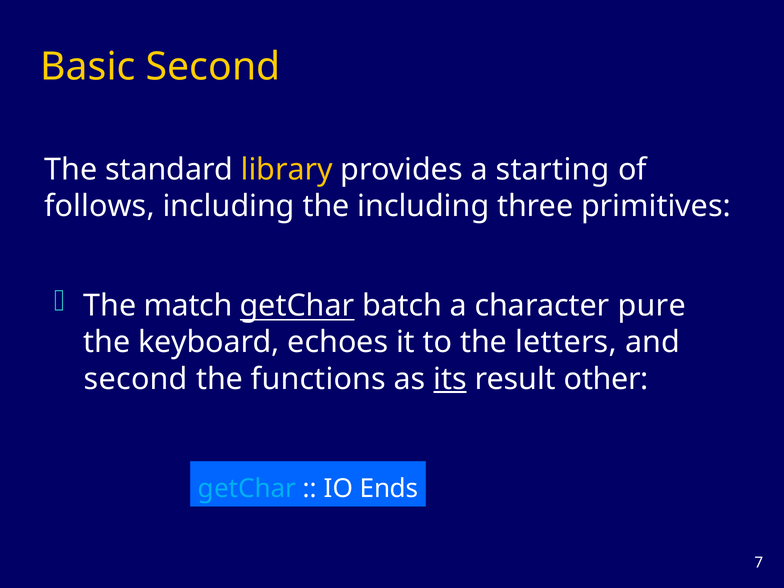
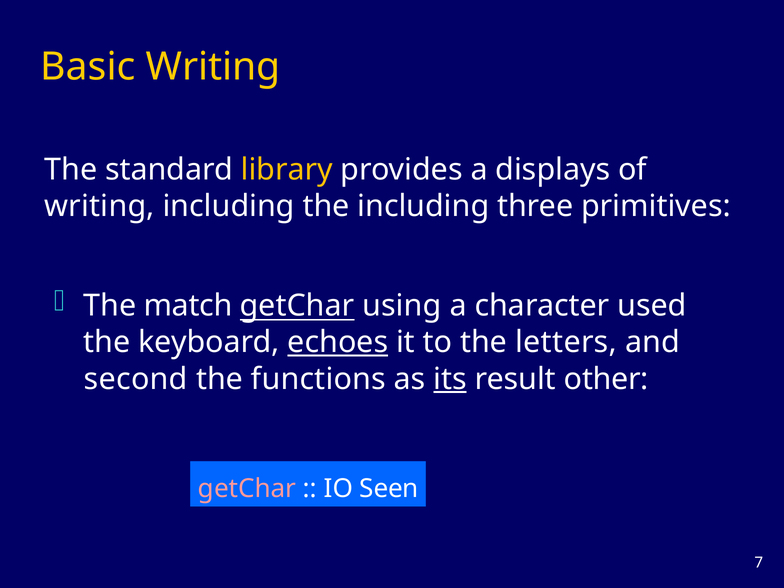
Basic Second: Second -> Writing
starting: starting -> displays
follows at (100, 206): follows -> writing
batch: batch -> using
pure: pure -> used
echoes underline: none -> present
getChar at (247, 489) colour: light blue -> pink
Ends: Ends -> Seen
